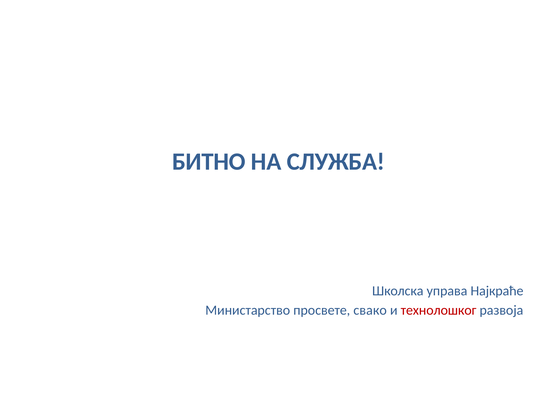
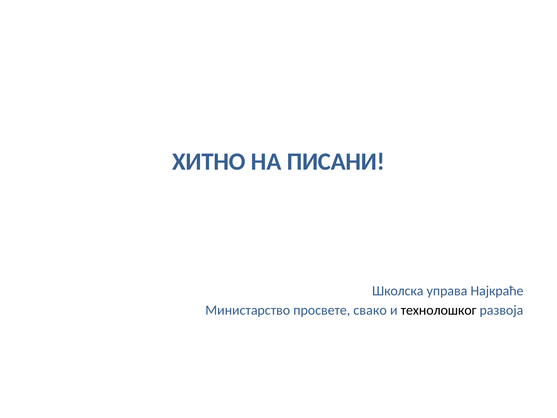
БИТНО: БИТНО -> ХИТНО
СЛУЖБА: СЛУЖБА -> ПИСАНИ
технолошког colour: red -> black
